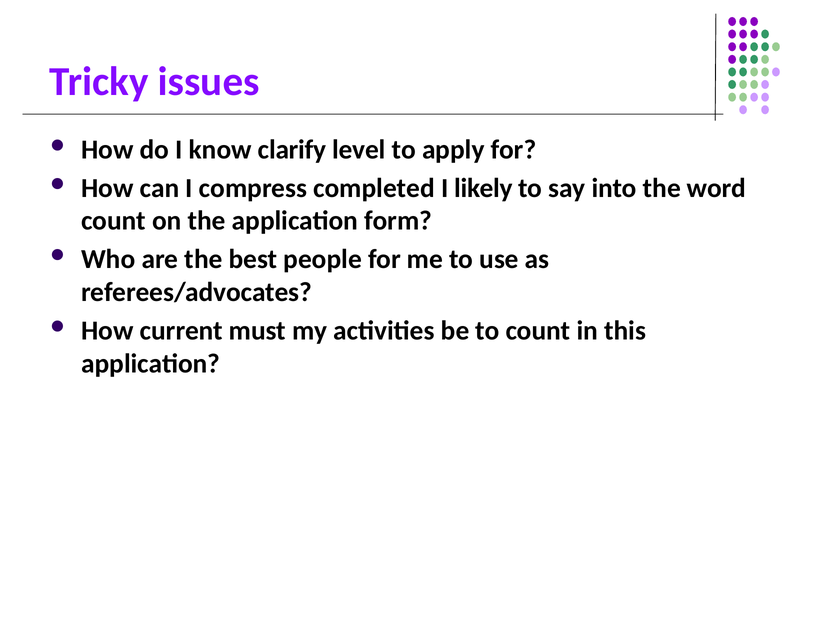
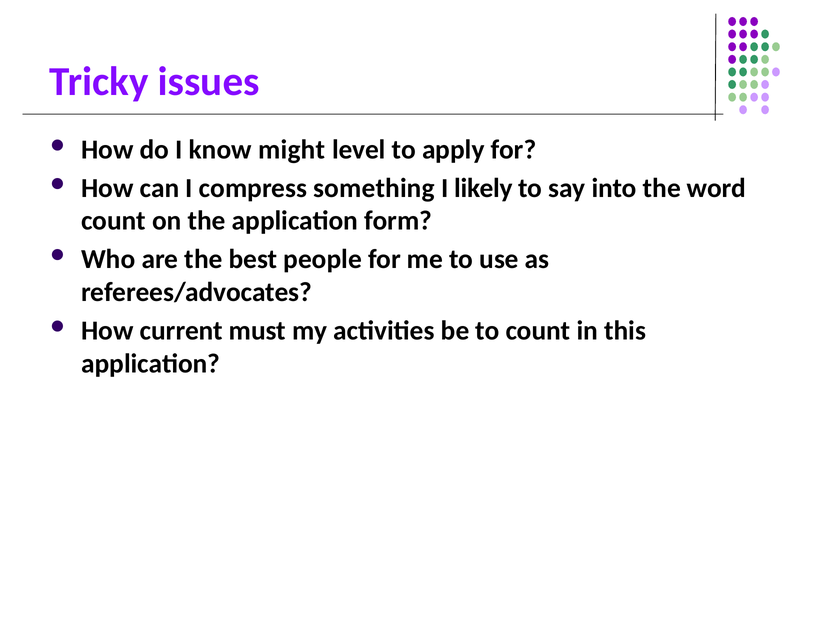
clarify: clarify -> might
completed: completed -> something
